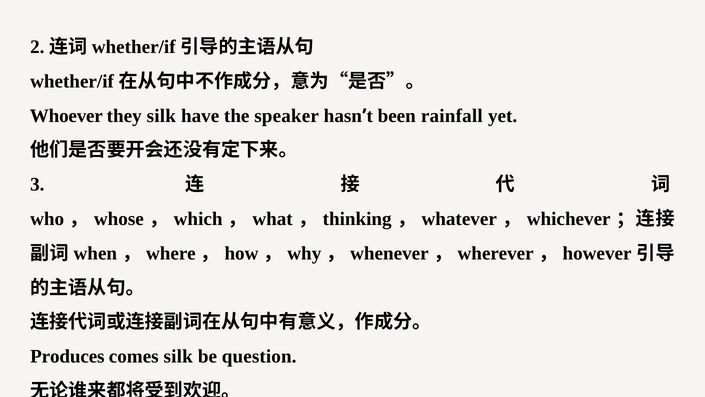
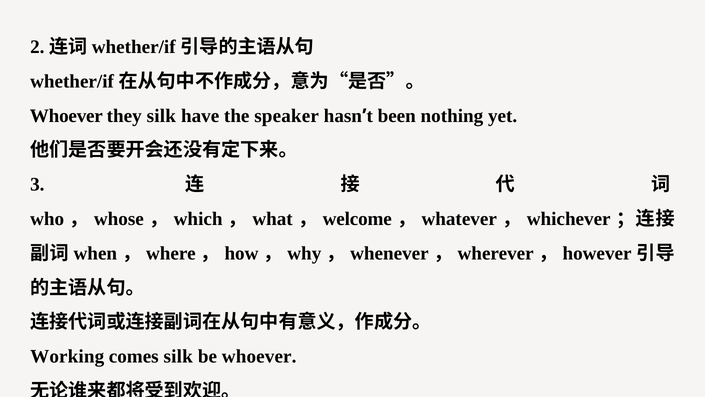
rainfall: rainfall -> nothing
thinking: thinking -> welcome
Produces: Produces -> Working
be question: question -> whoever
